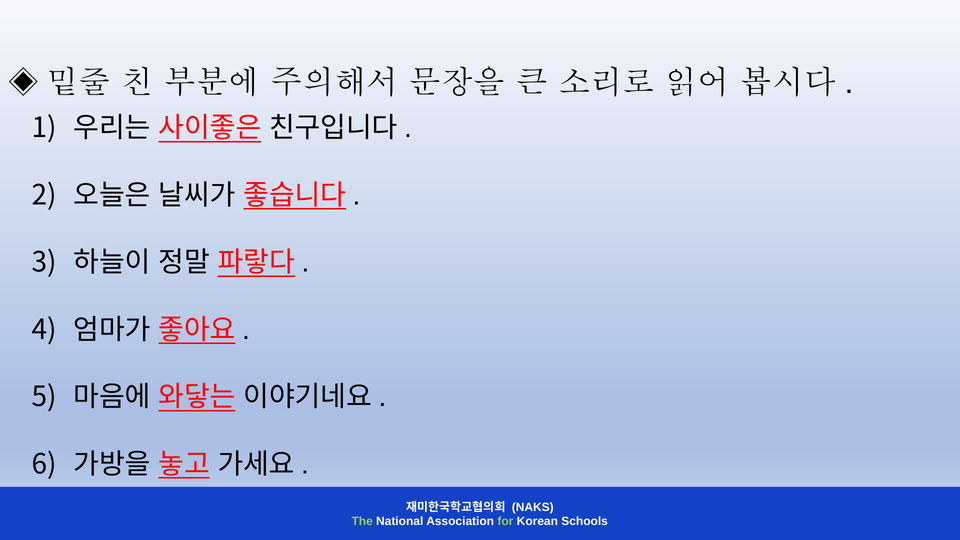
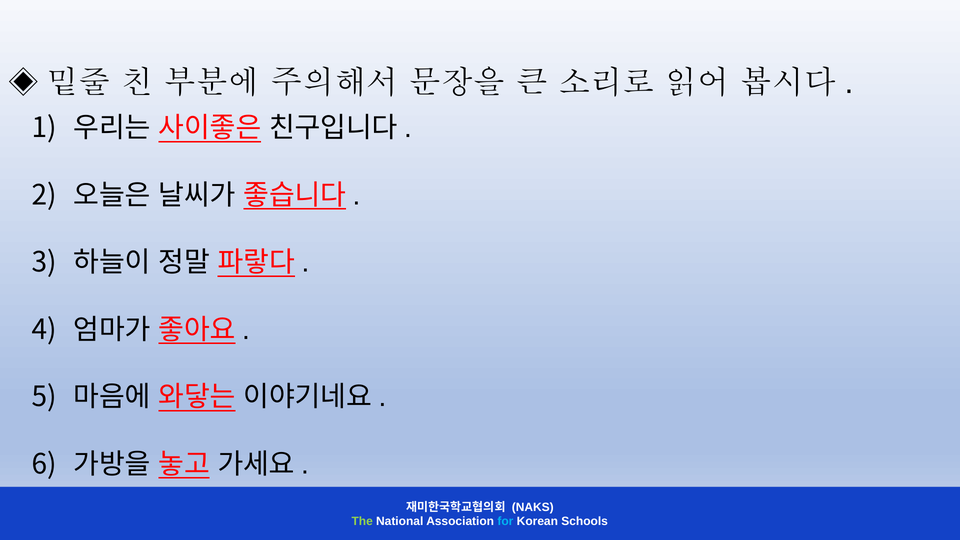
for colour: light green -> light blue
